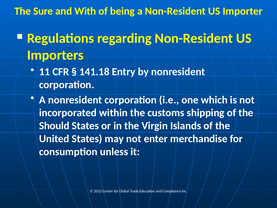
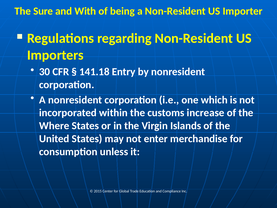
11: 11 -> 30
shipping: shipping -> increase
Should: Should -> Where
